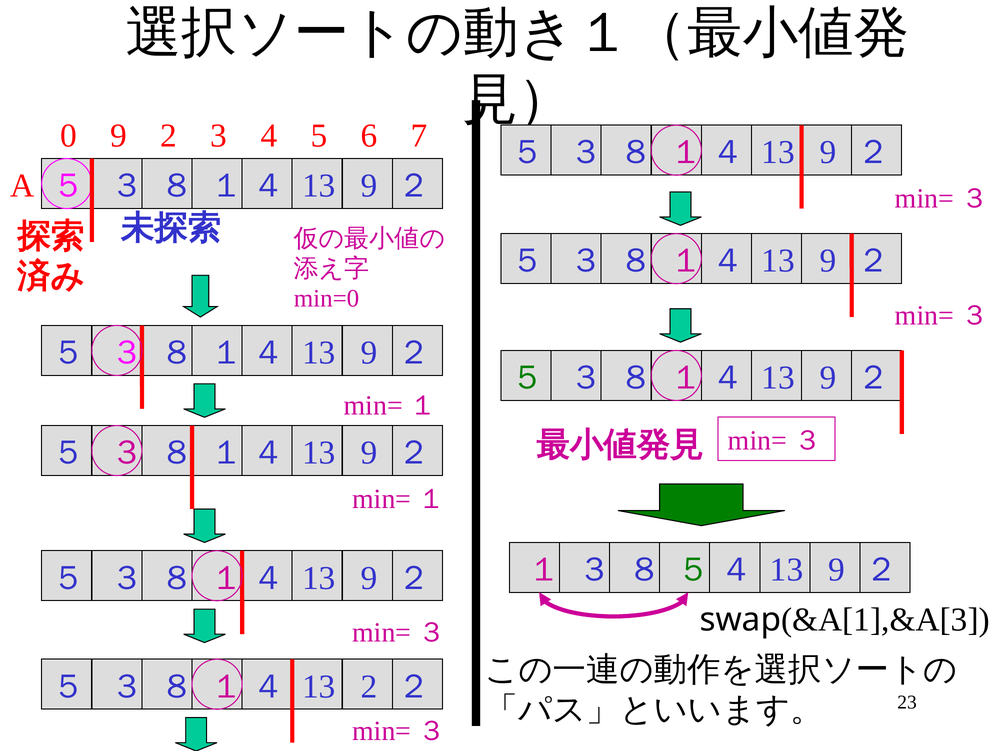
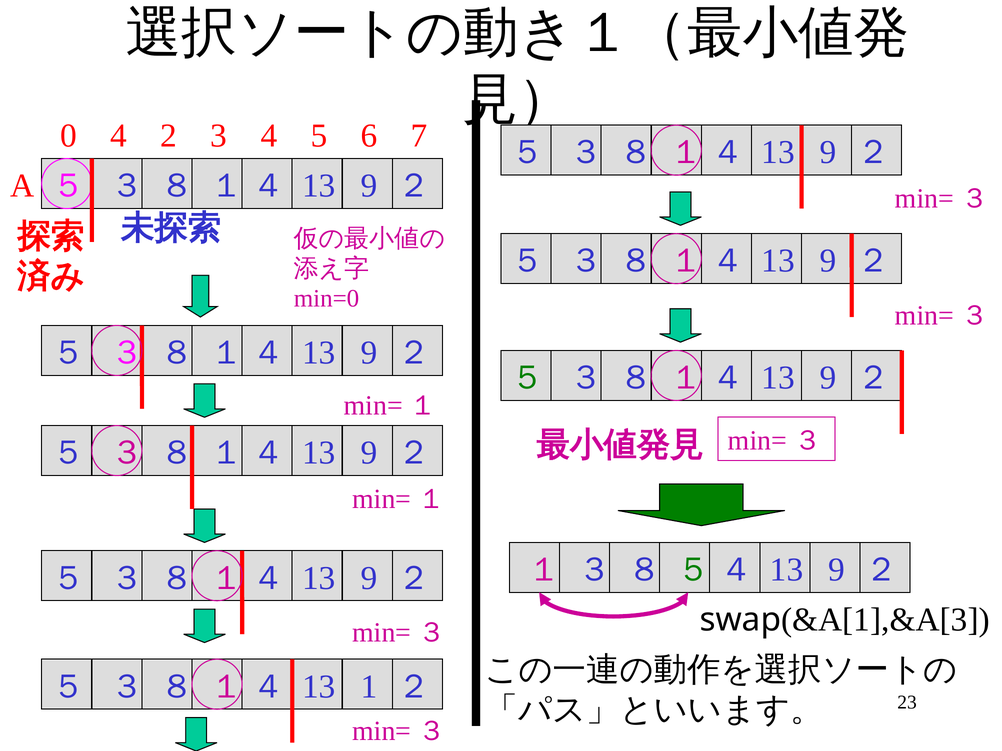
0 9: 9 -> 4
13 2: 2 -> 1
